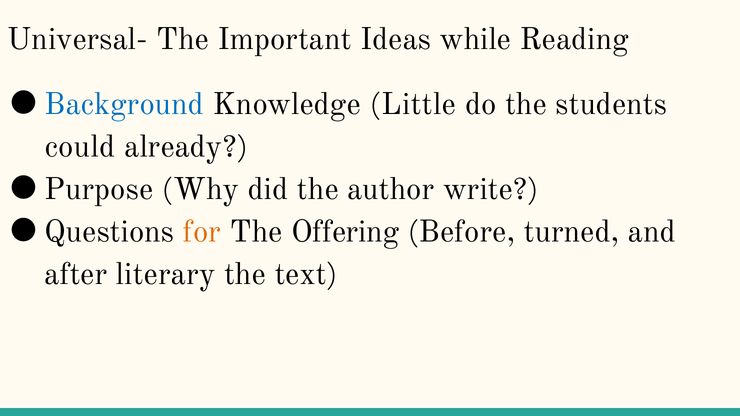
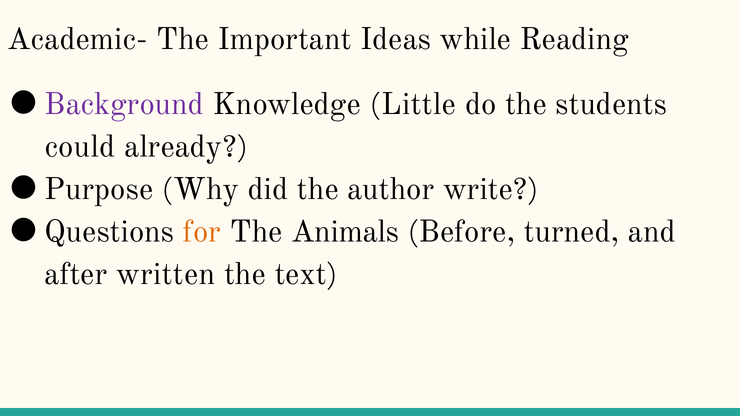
Universal-: Universal- -> Academic-
Background colour: blue -> purple
Offering: Offering -> Animals
literary: literary -> written
